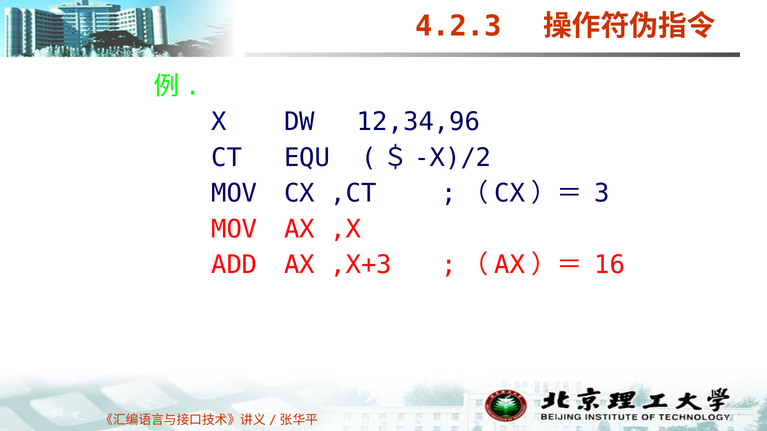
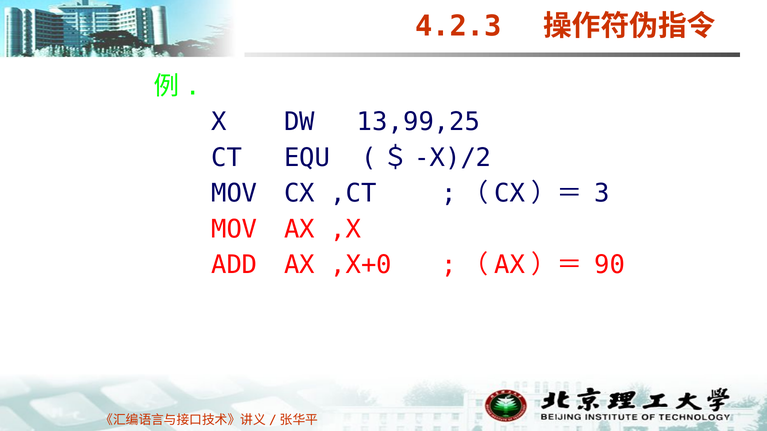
12,34,96: 12,34,96 -> 13,99,25
,X+3: ,X+3 -> ,X+0
16: 16 -> 90
